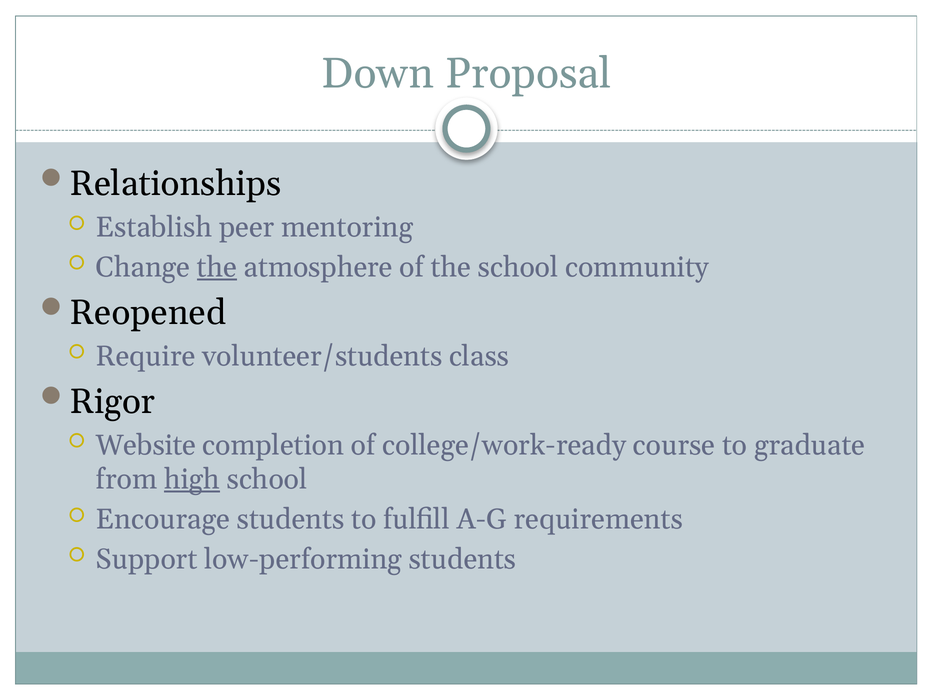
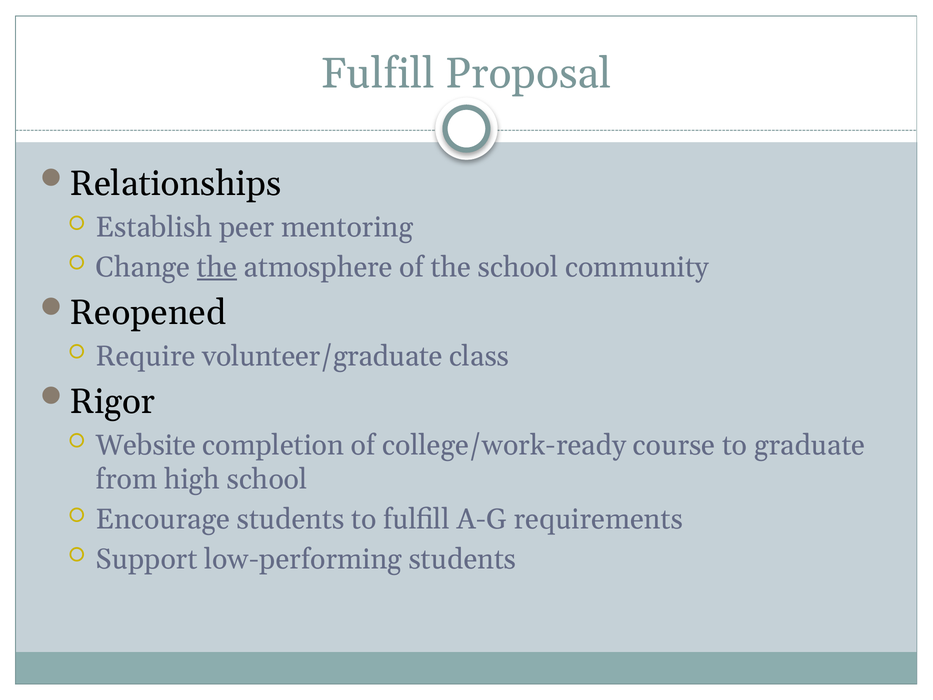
Down at (378, 73): Down -> Fulfill
volunteer/students: volunteer/students -> volunteer/graduate
high underline: present -> none
